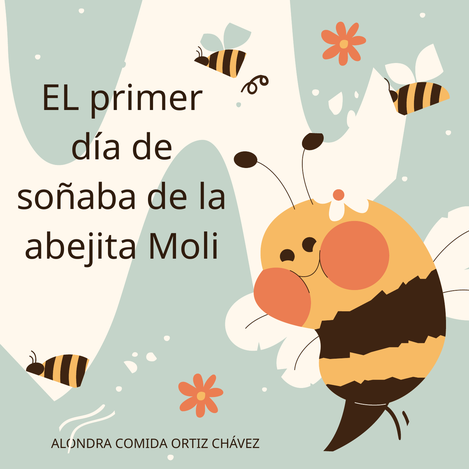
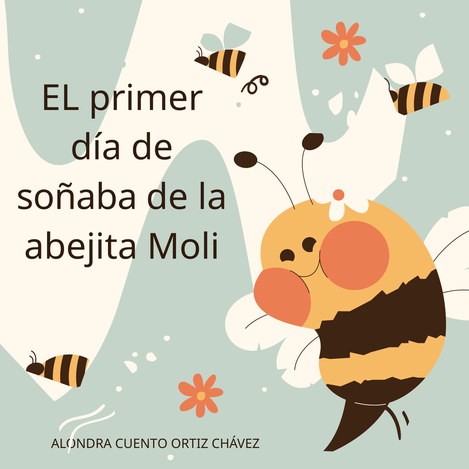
COMIDA: COMIDA -> CUENTO
